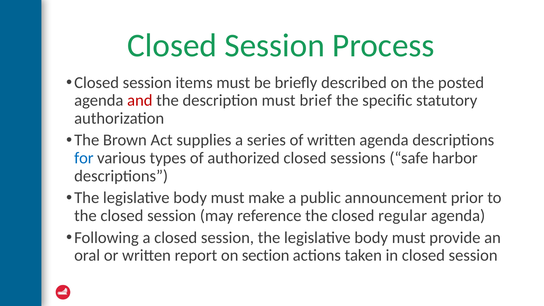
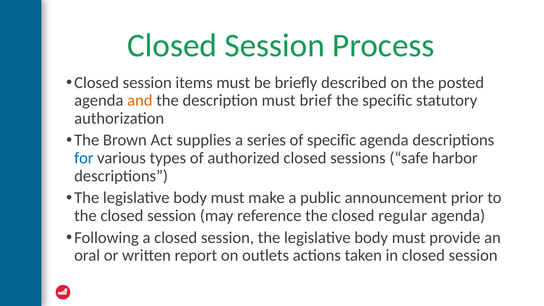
and colour: red -> orange
of written: written -> specific
section: section -> outlets
